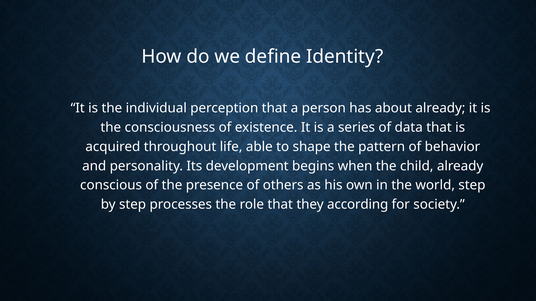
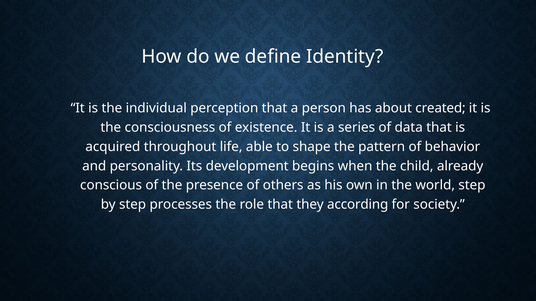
about already: already -> created
